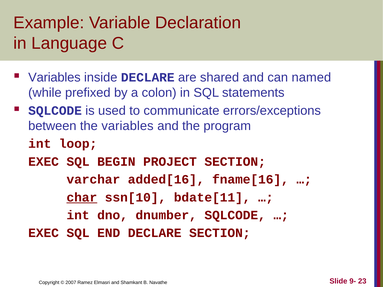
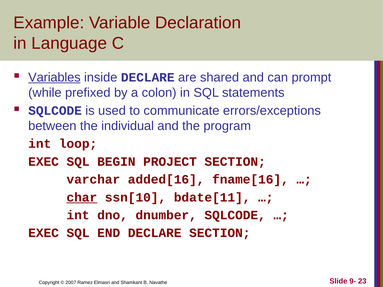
Variables at (54, 77) underline: none -> present
named: named -> prompt
the variables: variables -> individual
